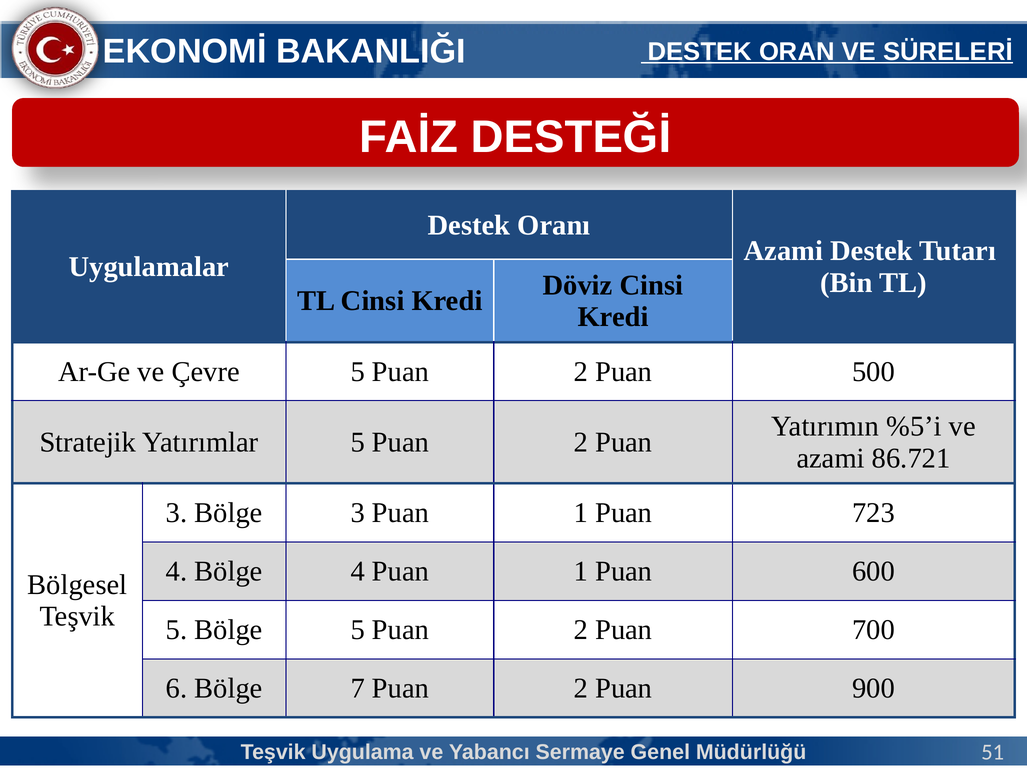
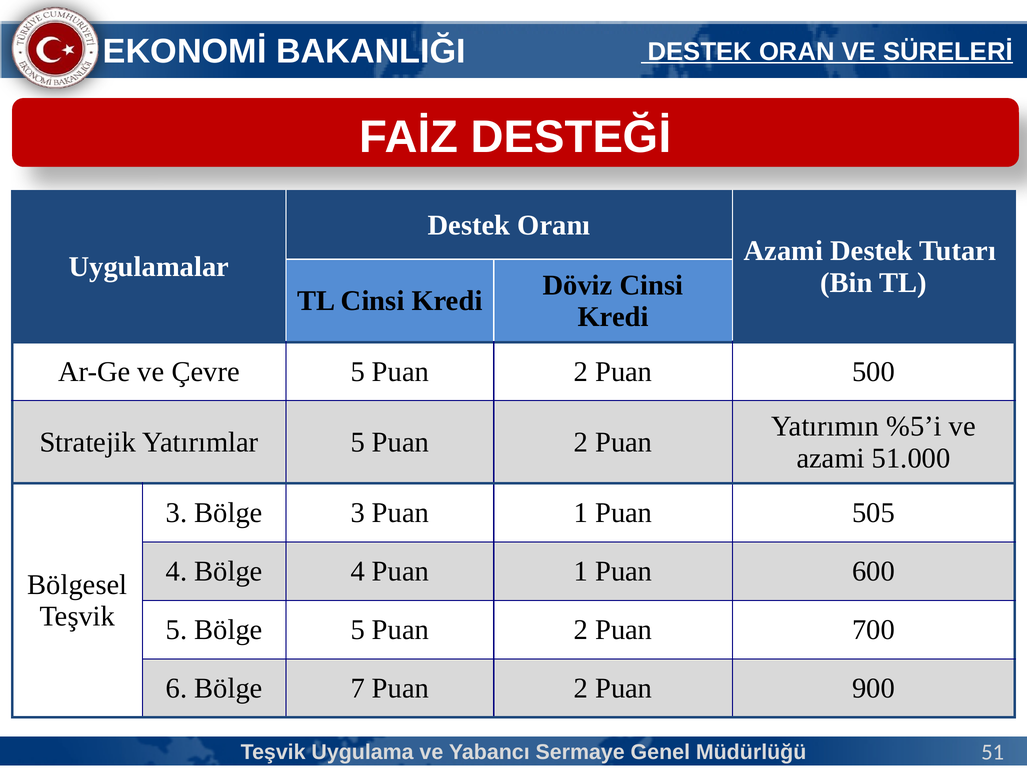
86.721: 86.721 -> 51.000
723: 723 -> 505
